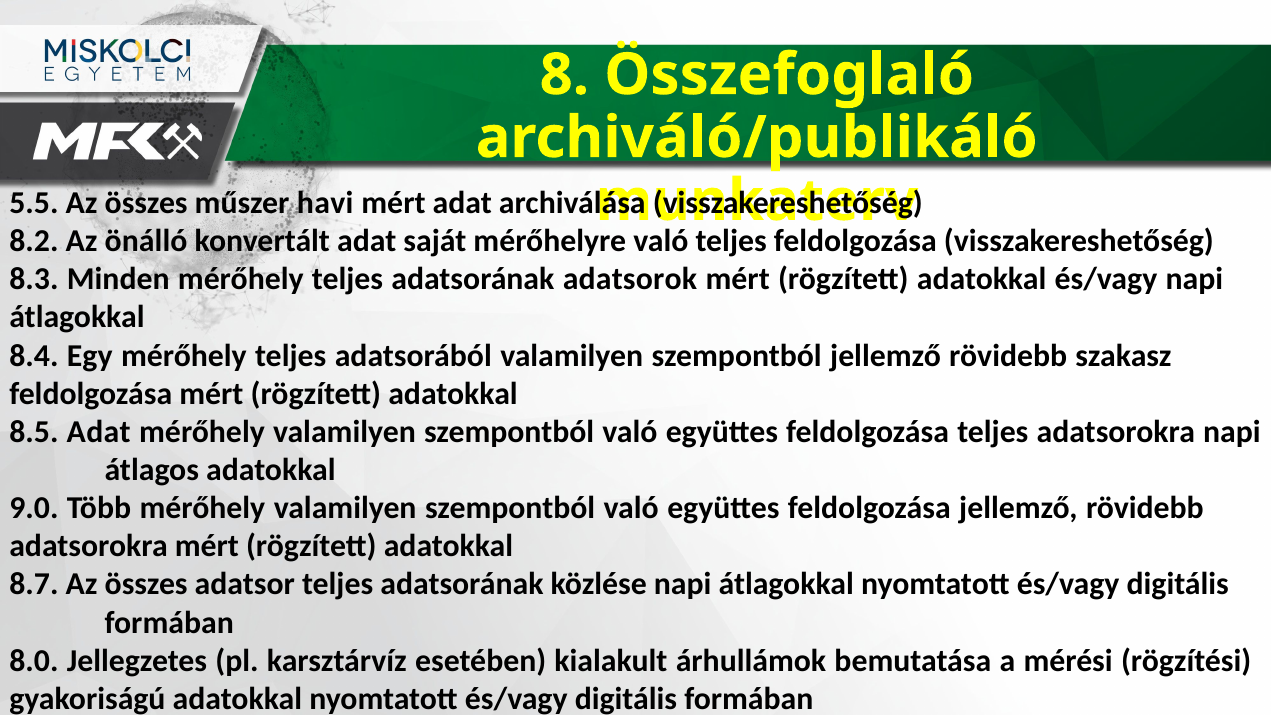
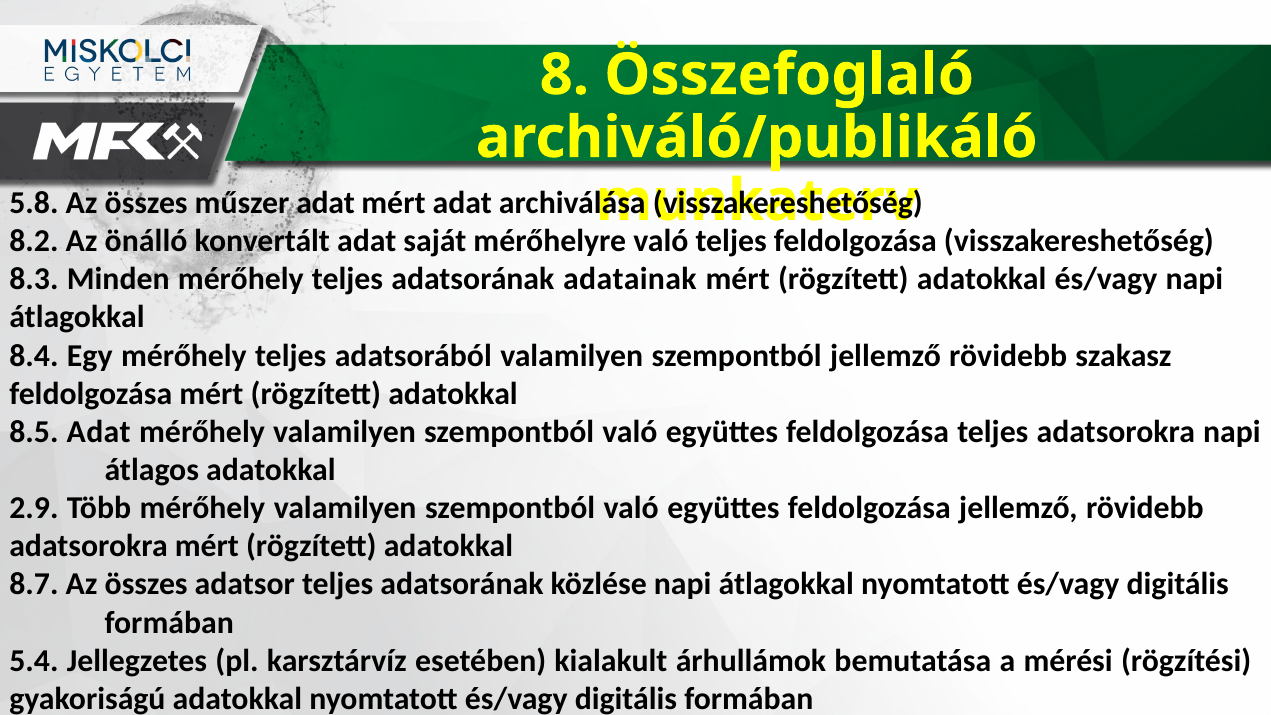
5.5: 5.5 -> 5.8
műszer havi: havi -> adat
adatsorok: adatsorok -> adatainak
9.0: 9.0 -> 2.9
8.0: 8.0 -> 5.4
